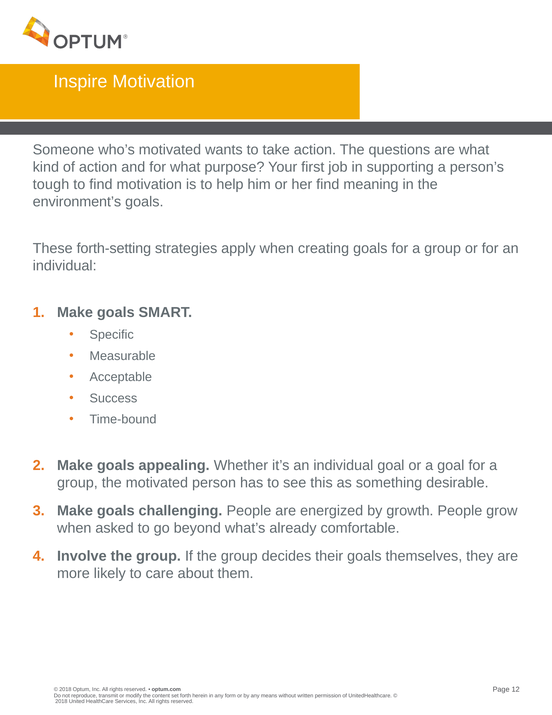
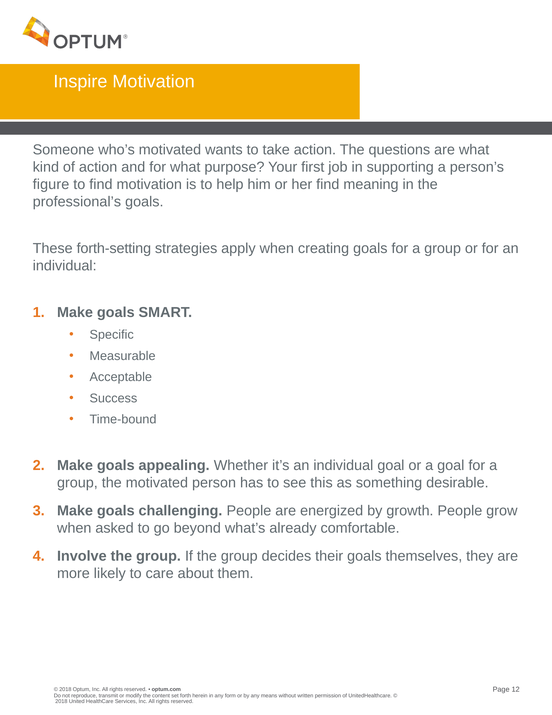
tough: tough -> figure
environment’s: environment’s -> professional’s
